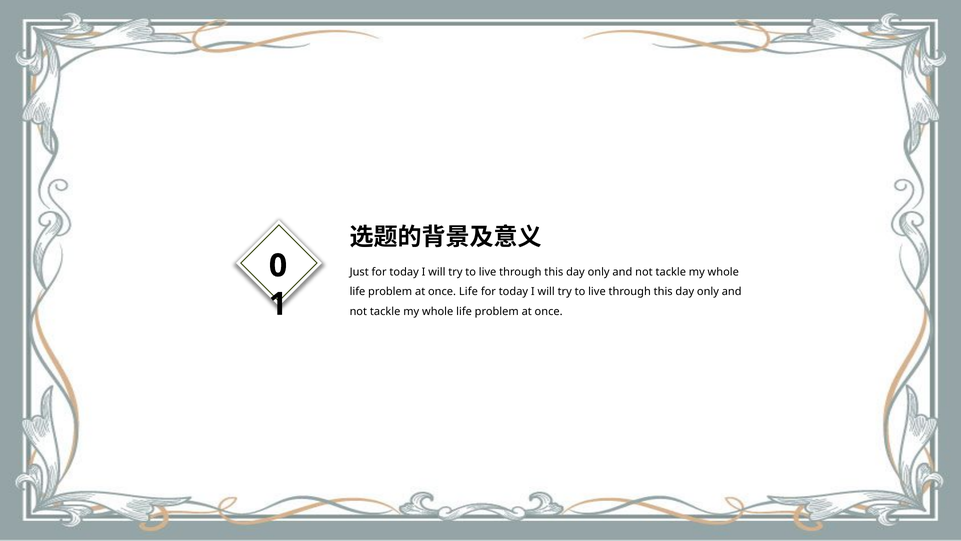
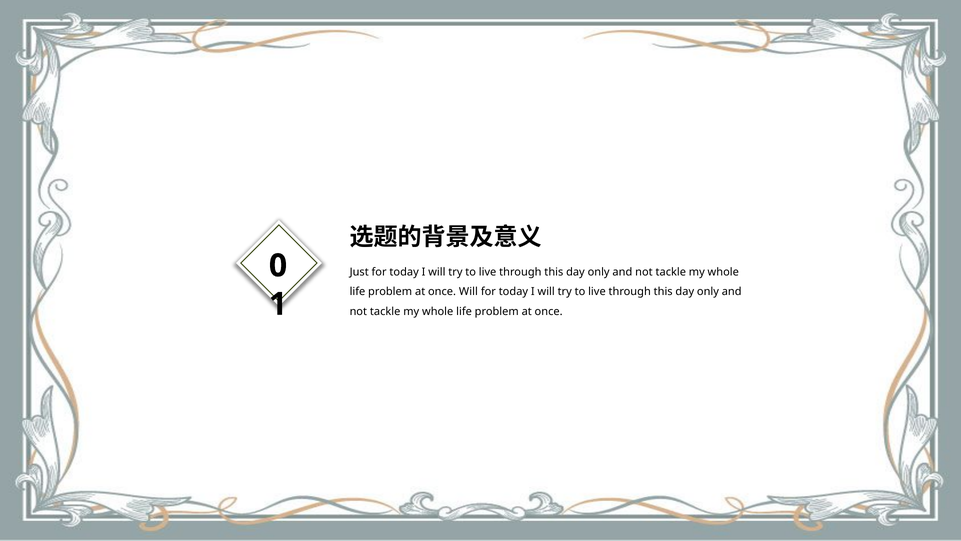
once Life: Life -> Will
